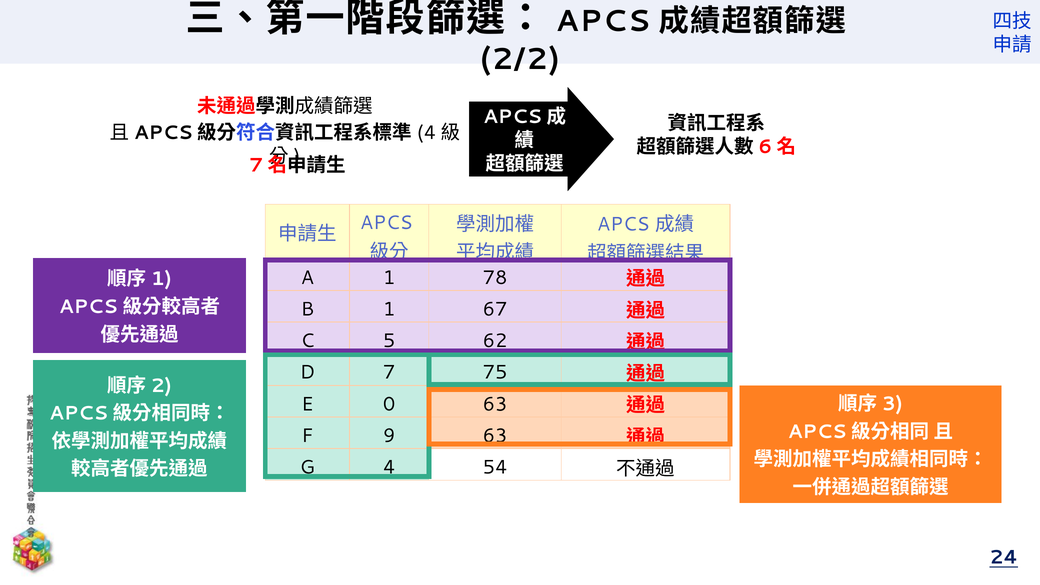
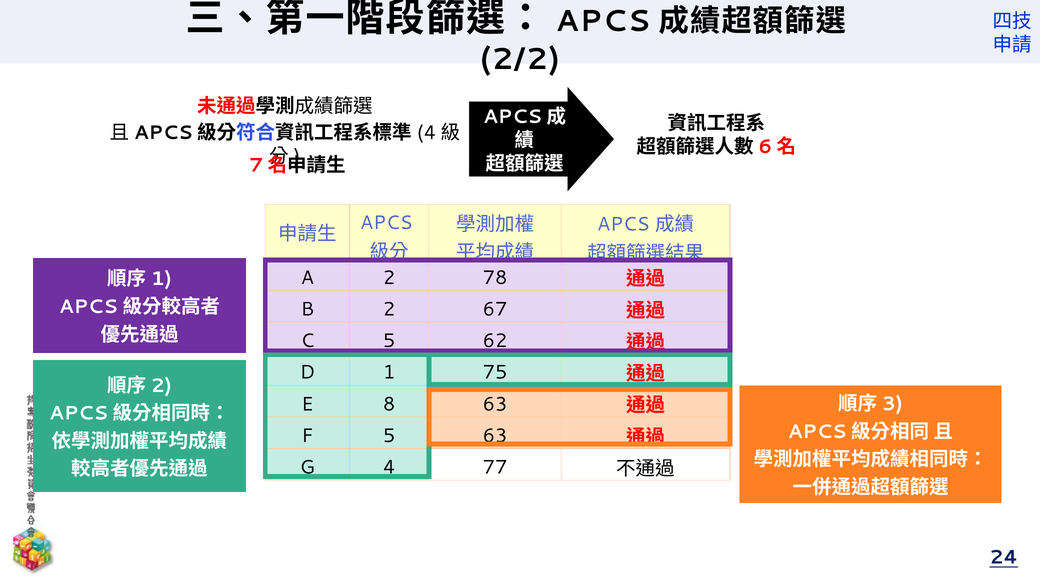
A 1: 1 -> 2
B 1: 1 -> 2
7: 7 -> 1
0: 0 -> 8
F 9: 9 -> 5
54: 54 -> 77
